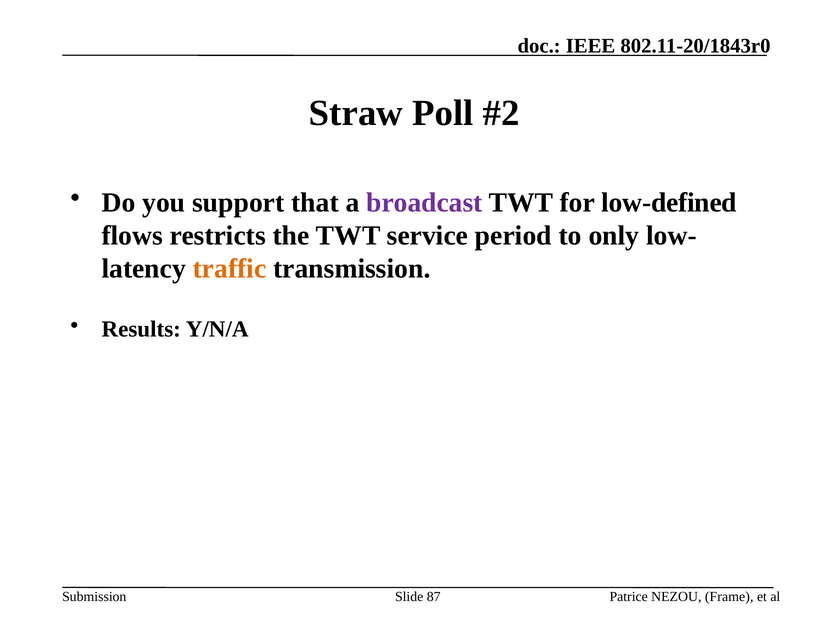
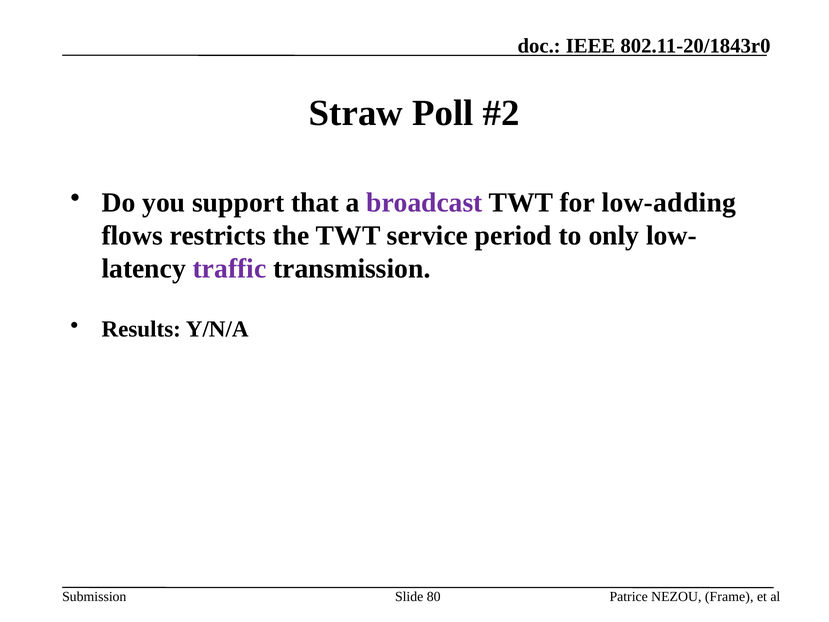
low-defined: low-defined -> low-adding
traffic colour: orange -> purple
87: 87 -> 80
